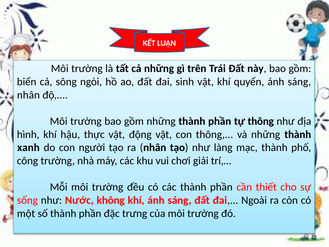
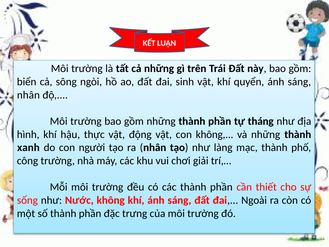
tự thông: thông -> tháng
con thông: thông -> không
